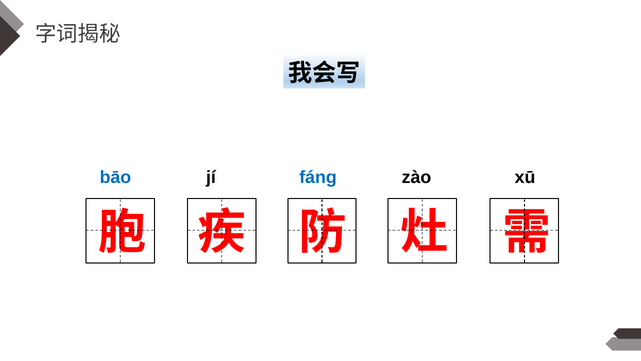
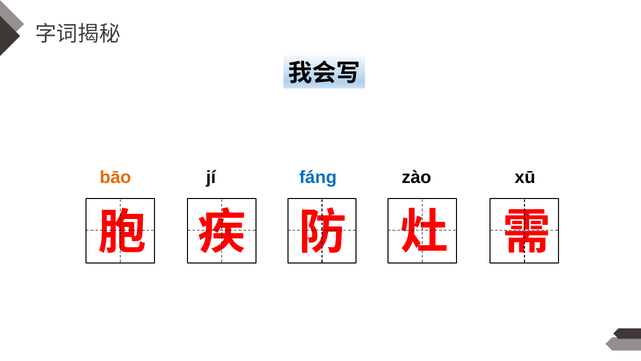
bāo colour: blue -> orange
